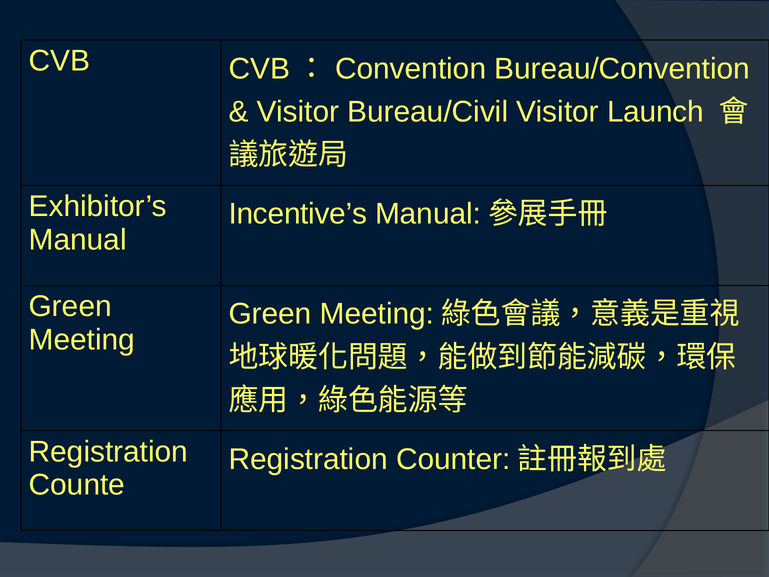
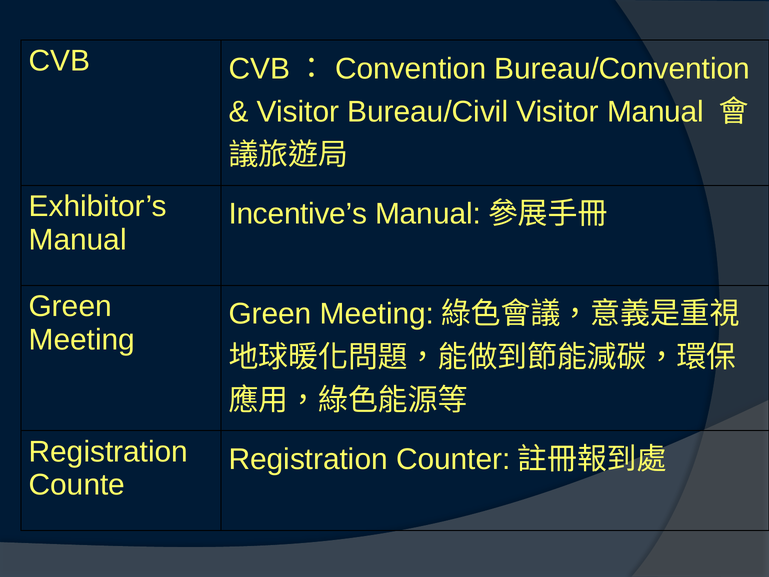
Visitor Launch: Launch -> Manual
